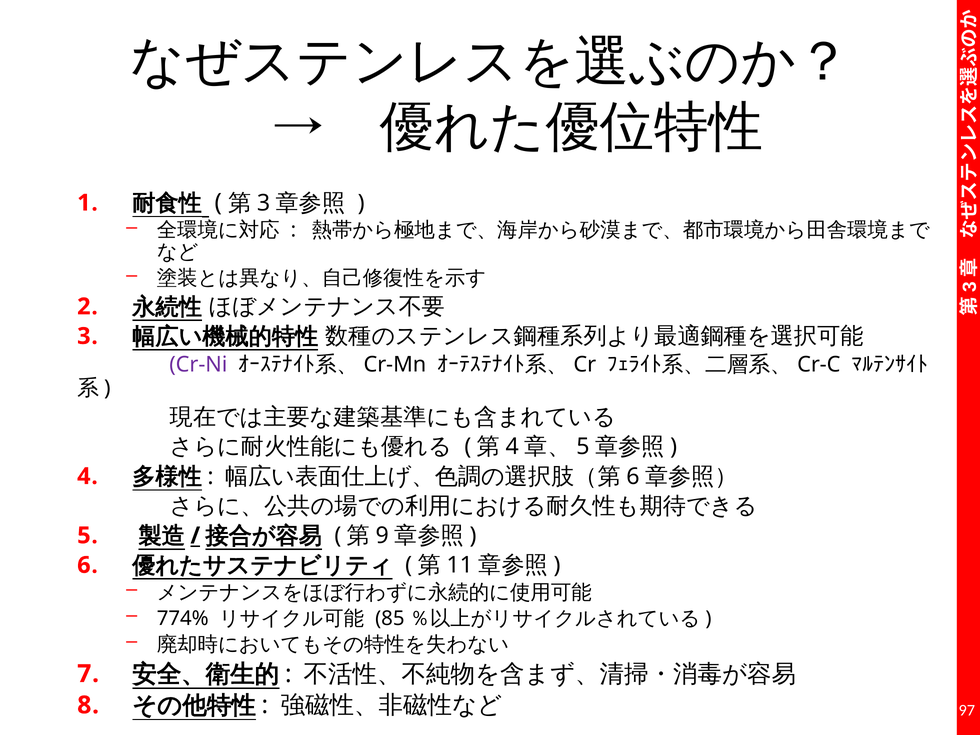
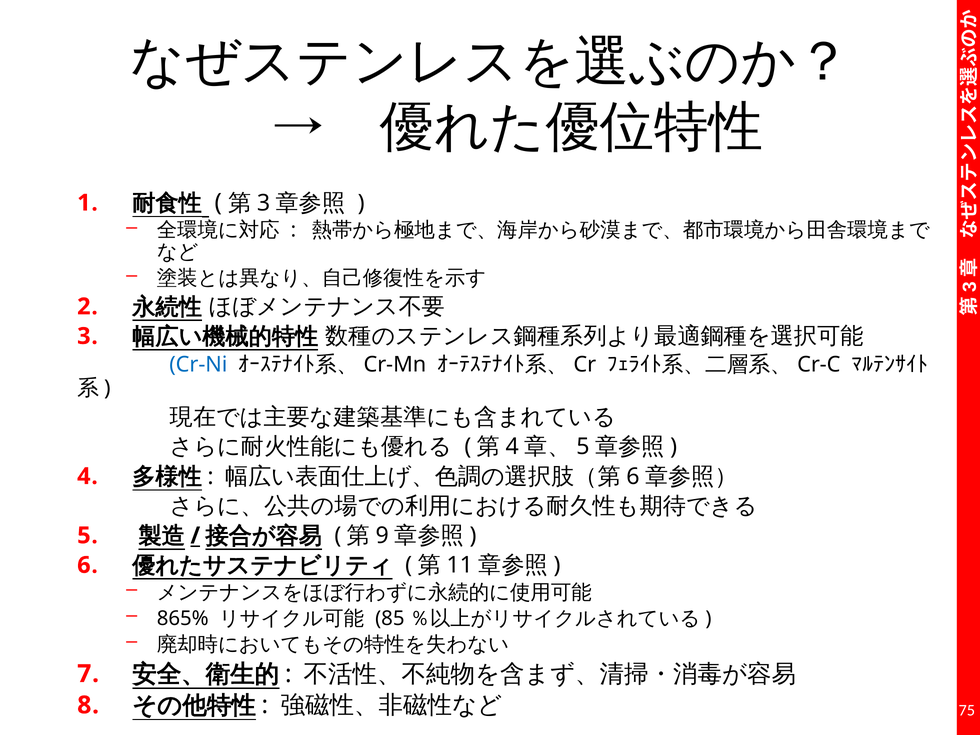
Cr-Ni colour: purple -> blue
774%: 774% -> 865%
97: 97 -> 75
